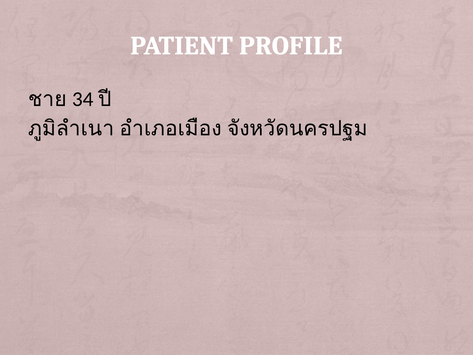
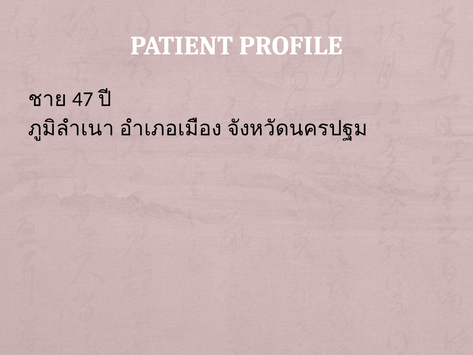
34: 34 -> 47
